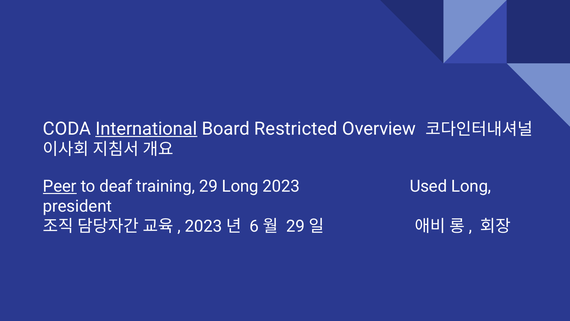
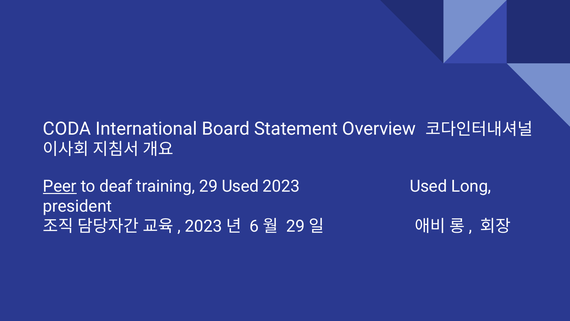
International underline: present -> none
Restricted: Restricted -> Statement
29 Long: Long -> Used
